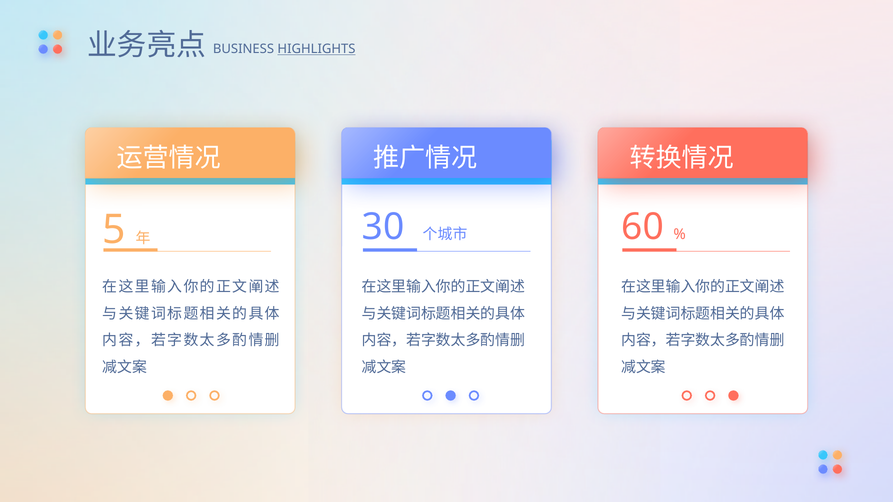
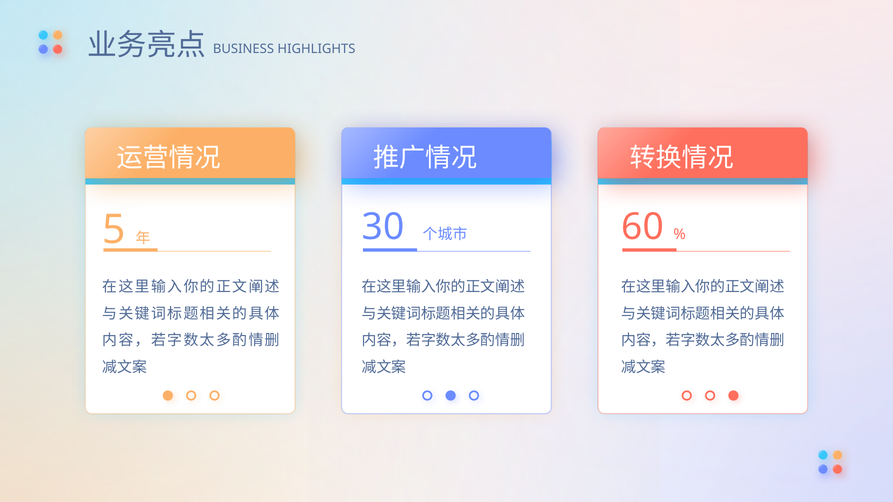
HIGHLIGHTS underline: present -> none
